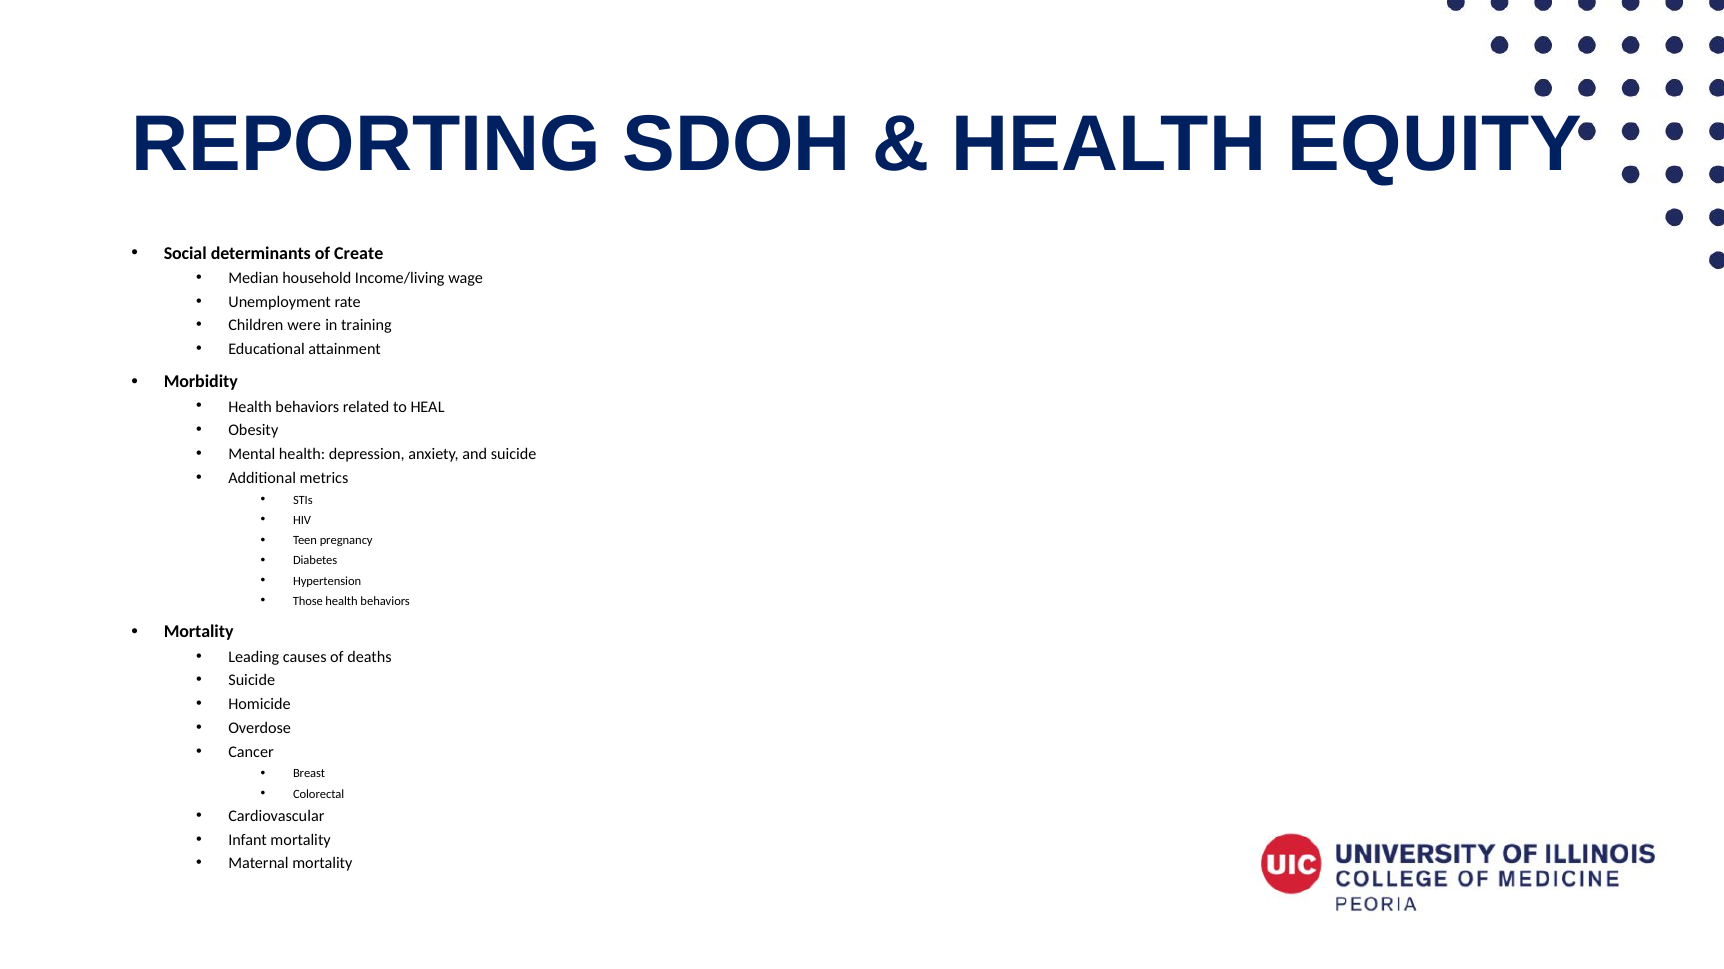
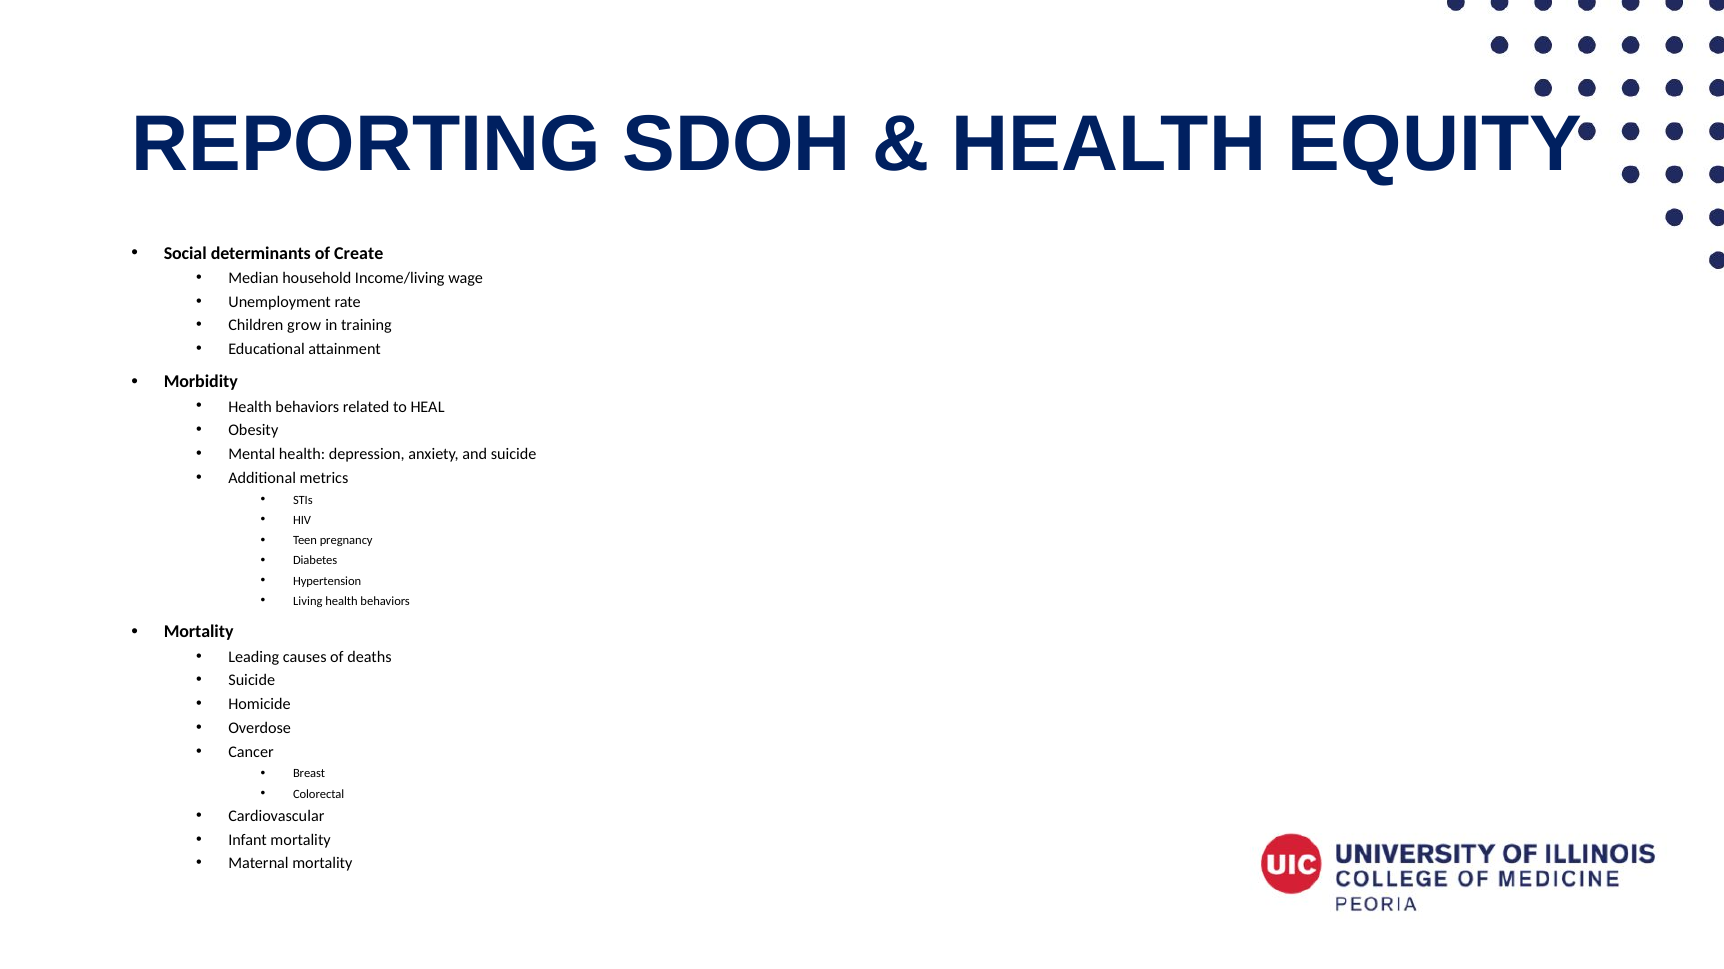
were: were -> grow
Those: Those -> Living
